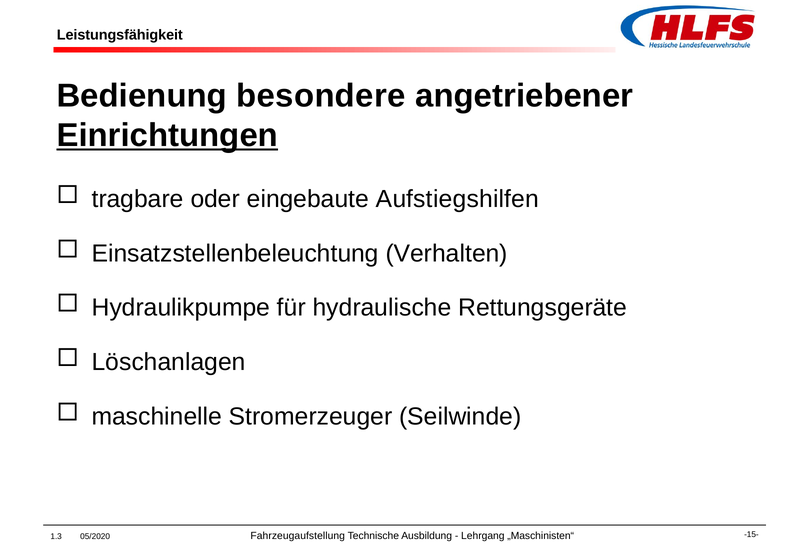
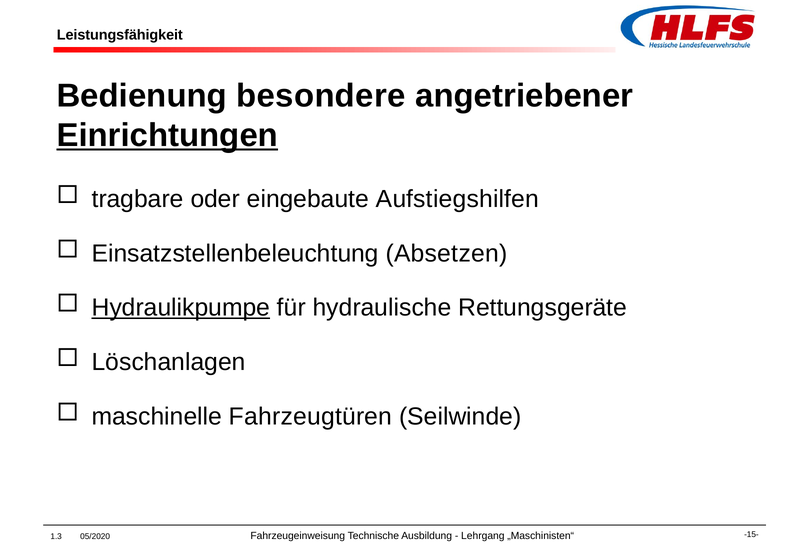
Verhalten: Verhalten -> Absetzen
Hydraulikpumpe underline: none -> present
Stromerzeuger: Stromerzeuger -> Fahrzeugtüren
Fahrzeugaufstellung: Fahrzeugaufstellung -> Fahrzeugeinweisung
